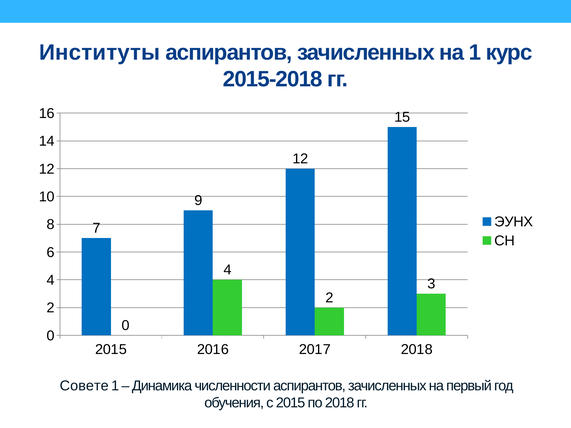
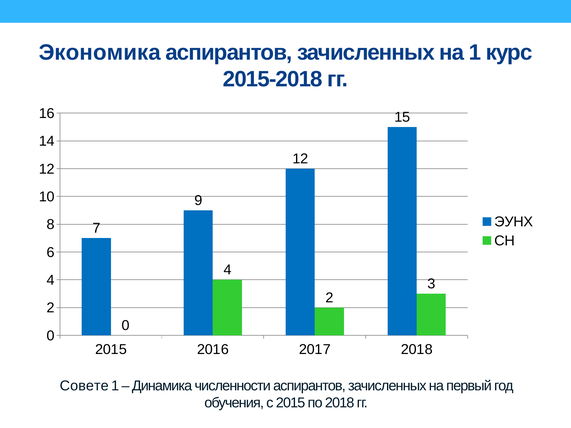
Институты: Институты -> Экономика
